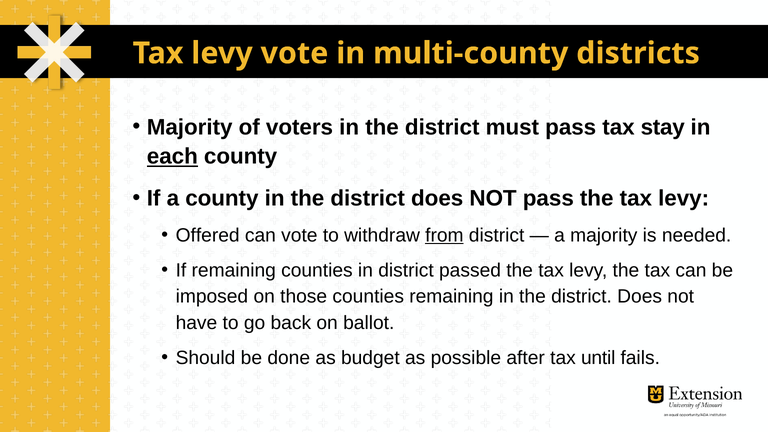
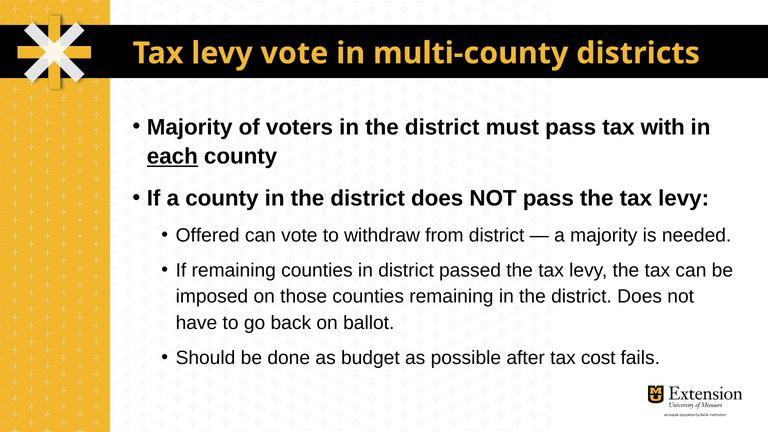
stay: stay -> with
from underline: present -> none
until: until -> cost
